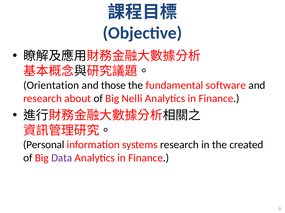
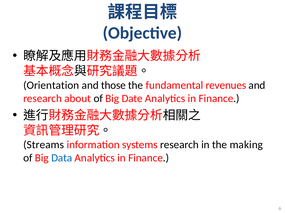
software: software -> revenues
Nelli: Nelli -> Date
Personal: Personal -> Streams
created: created -> making
Data colour: purple -> blue
